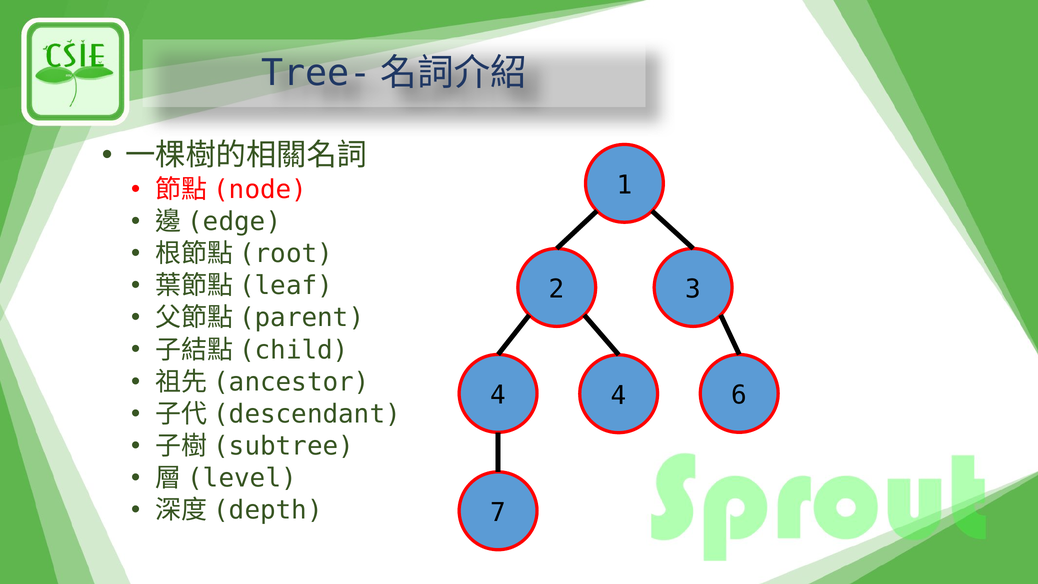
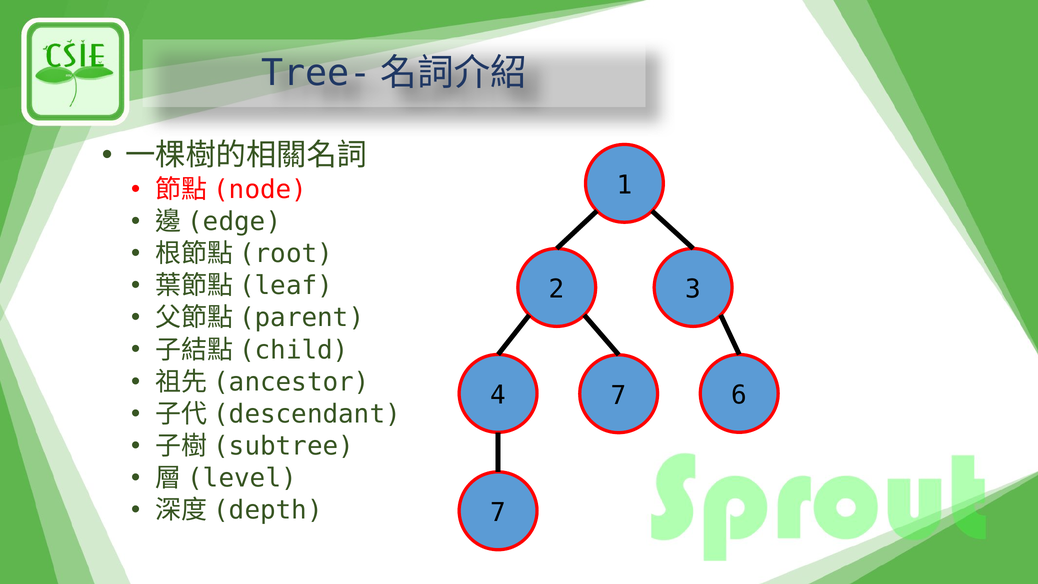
4 4: 4 -> 7
